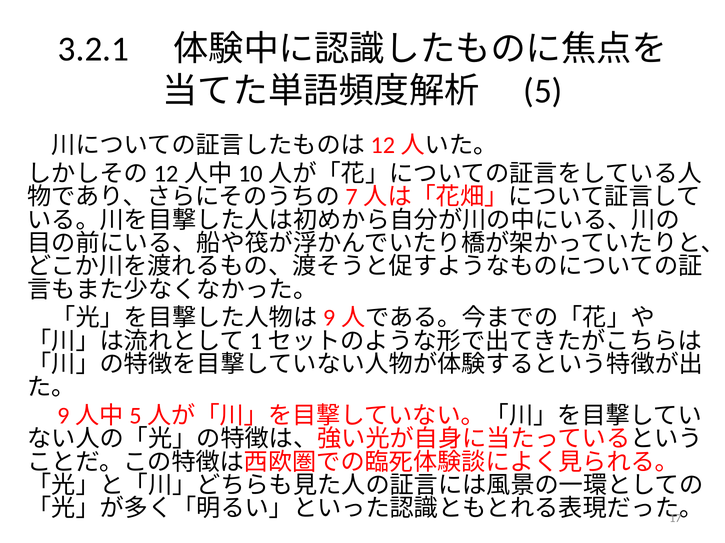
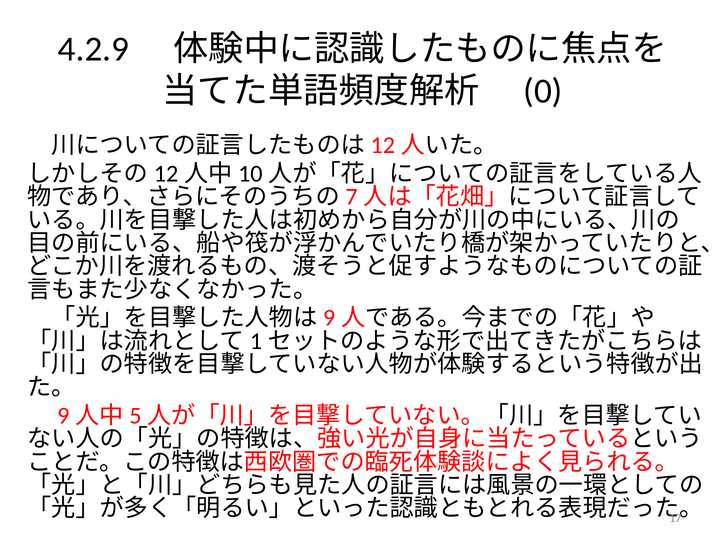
3.2.1: 3.2.1 -> 4.2.9
5: 5 -> 0
